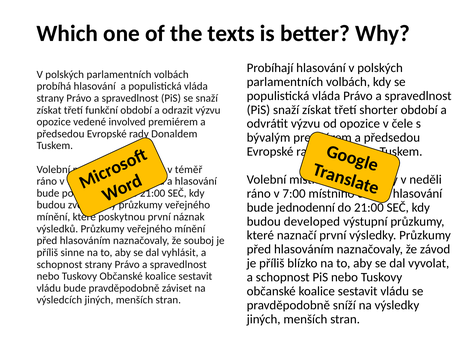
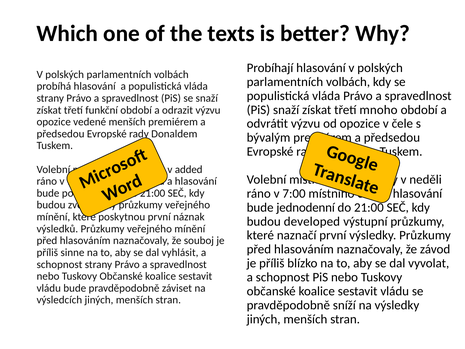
shorter: shorter -> mnoho
vedené involved: involved -> menších
téměř: téměř -> added
